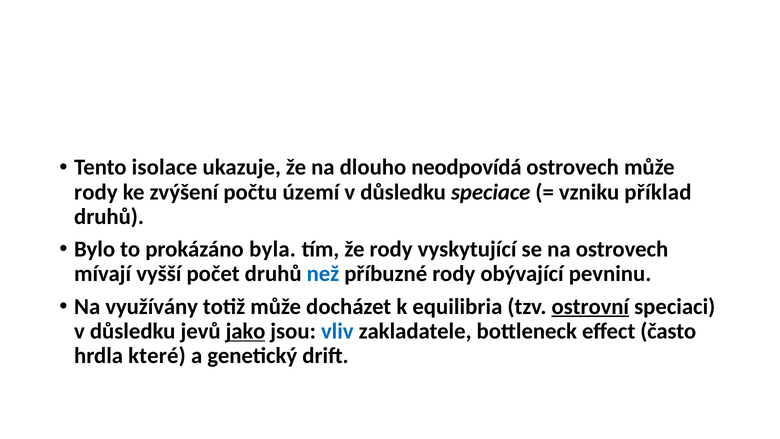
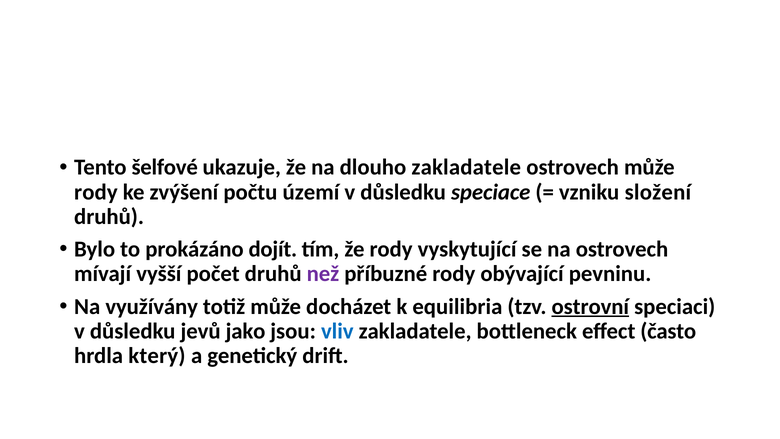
isolace: isolace -> šelfové
dlouho neodpovídá: neodpovídá -> zakladatele
příklad: příklad -> složení
byla: byla -> dojít
než colour: blue -> purple
jako underline: present -> none
které: které -> který
